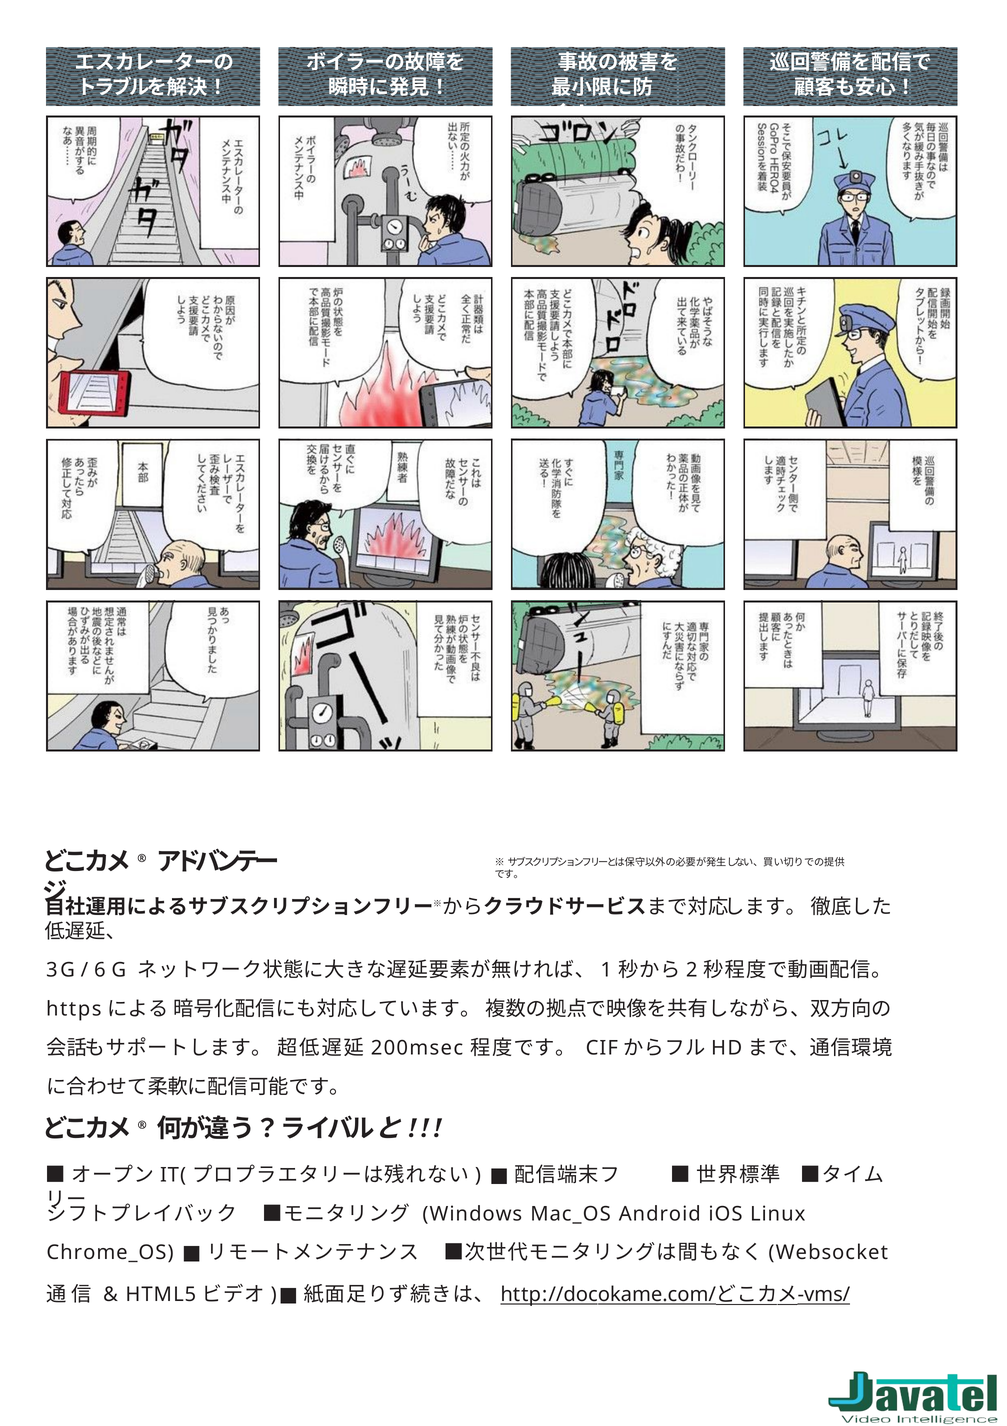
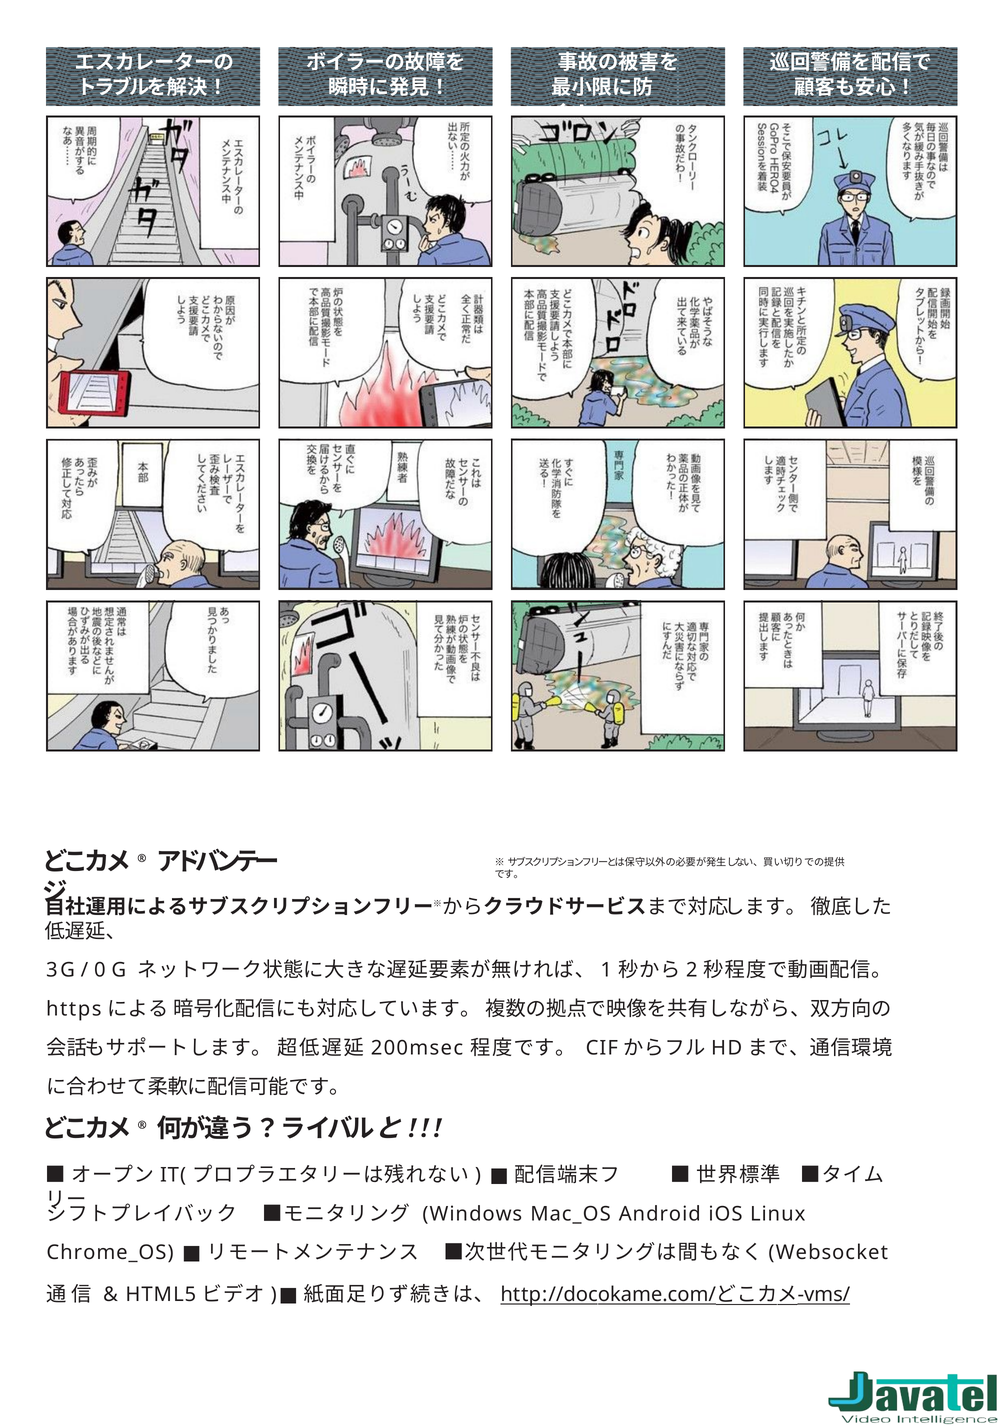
6: 6 -> 0
